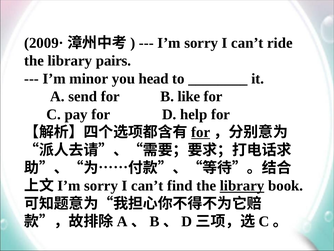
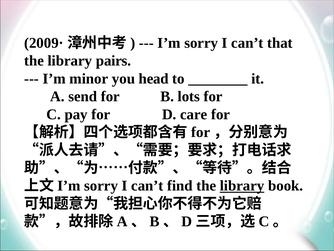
ride: ride -> that
like: like -> lots
help: help -> care
for at (201, 132) underline: present -> none
